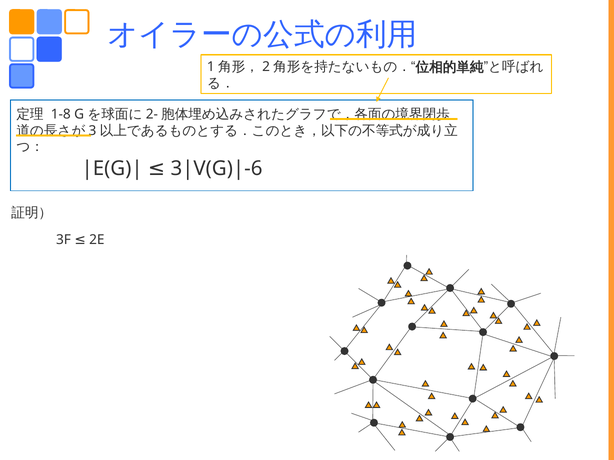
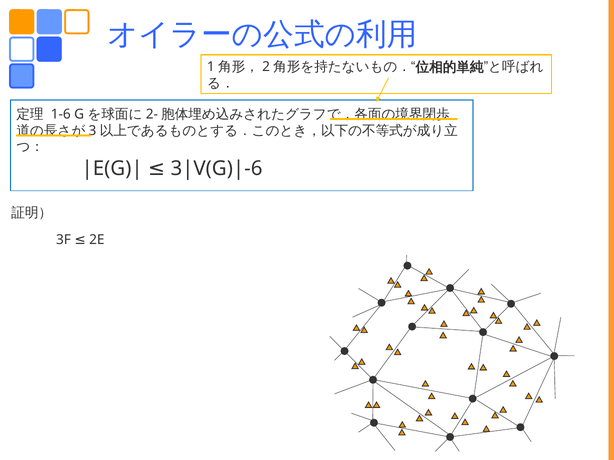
1-8: 1-8 -> 1-6
